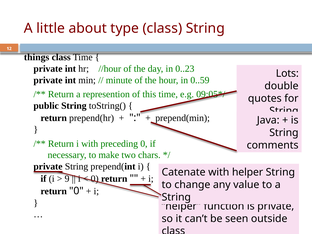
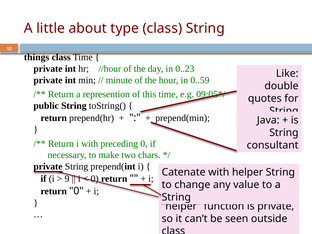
Lots: Lots -> Like
comments: comments -> consultant
